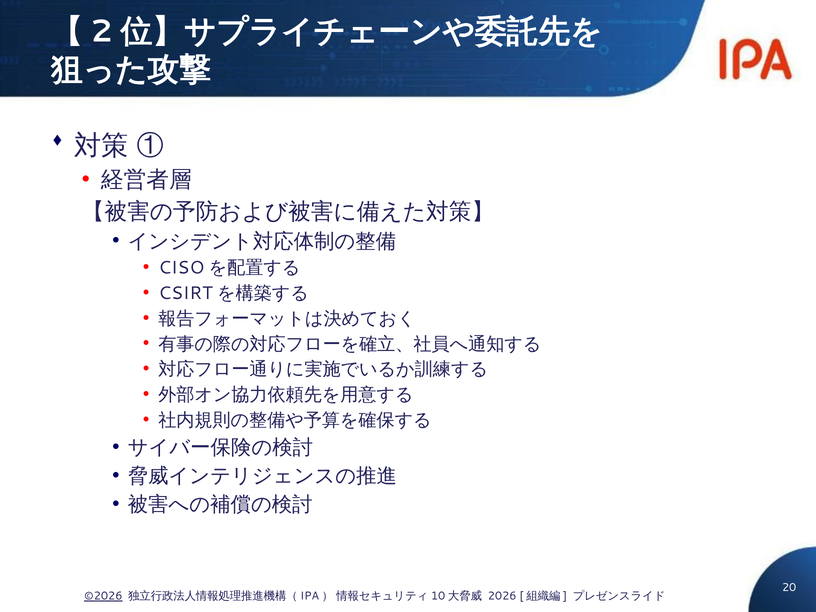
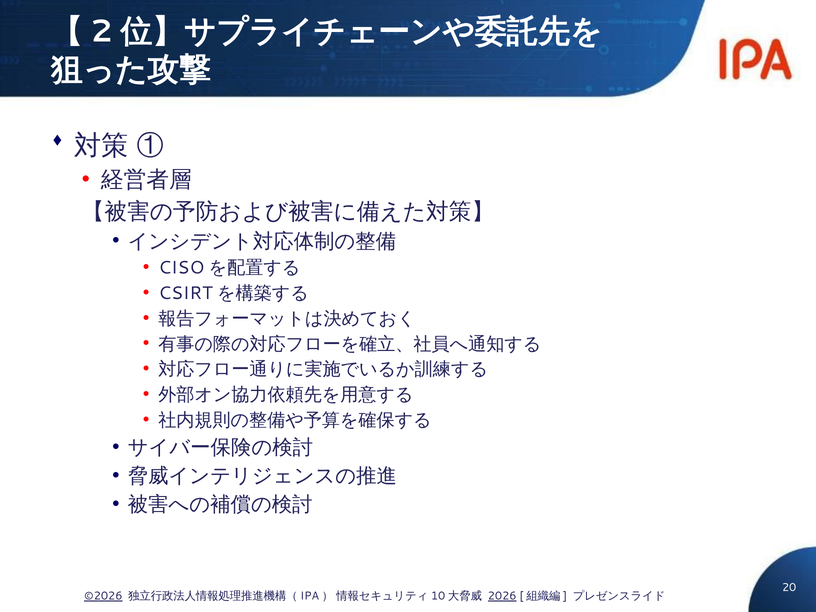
2026 underline: none -> present
